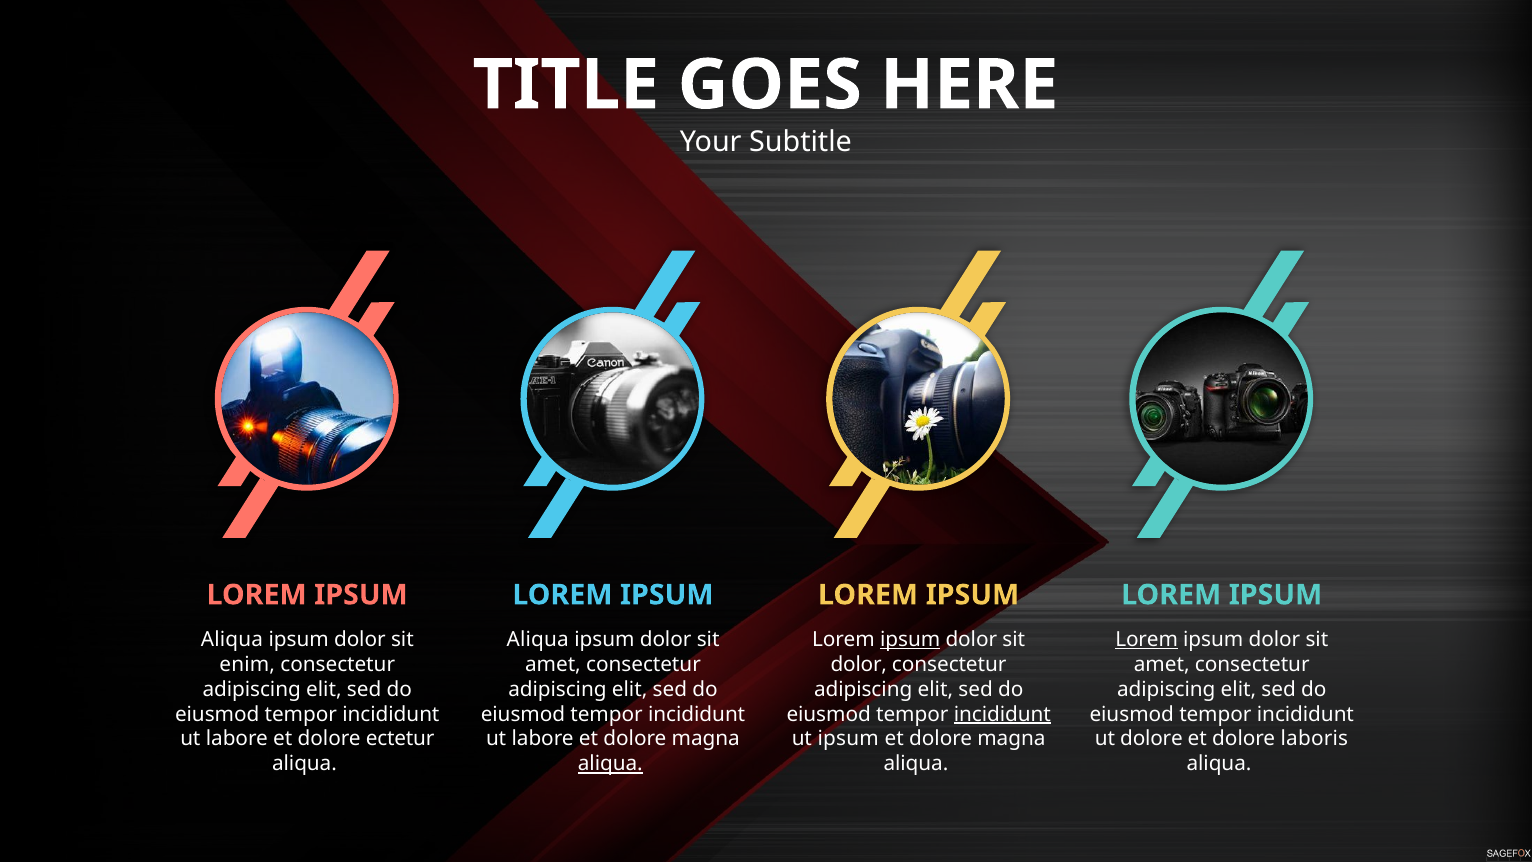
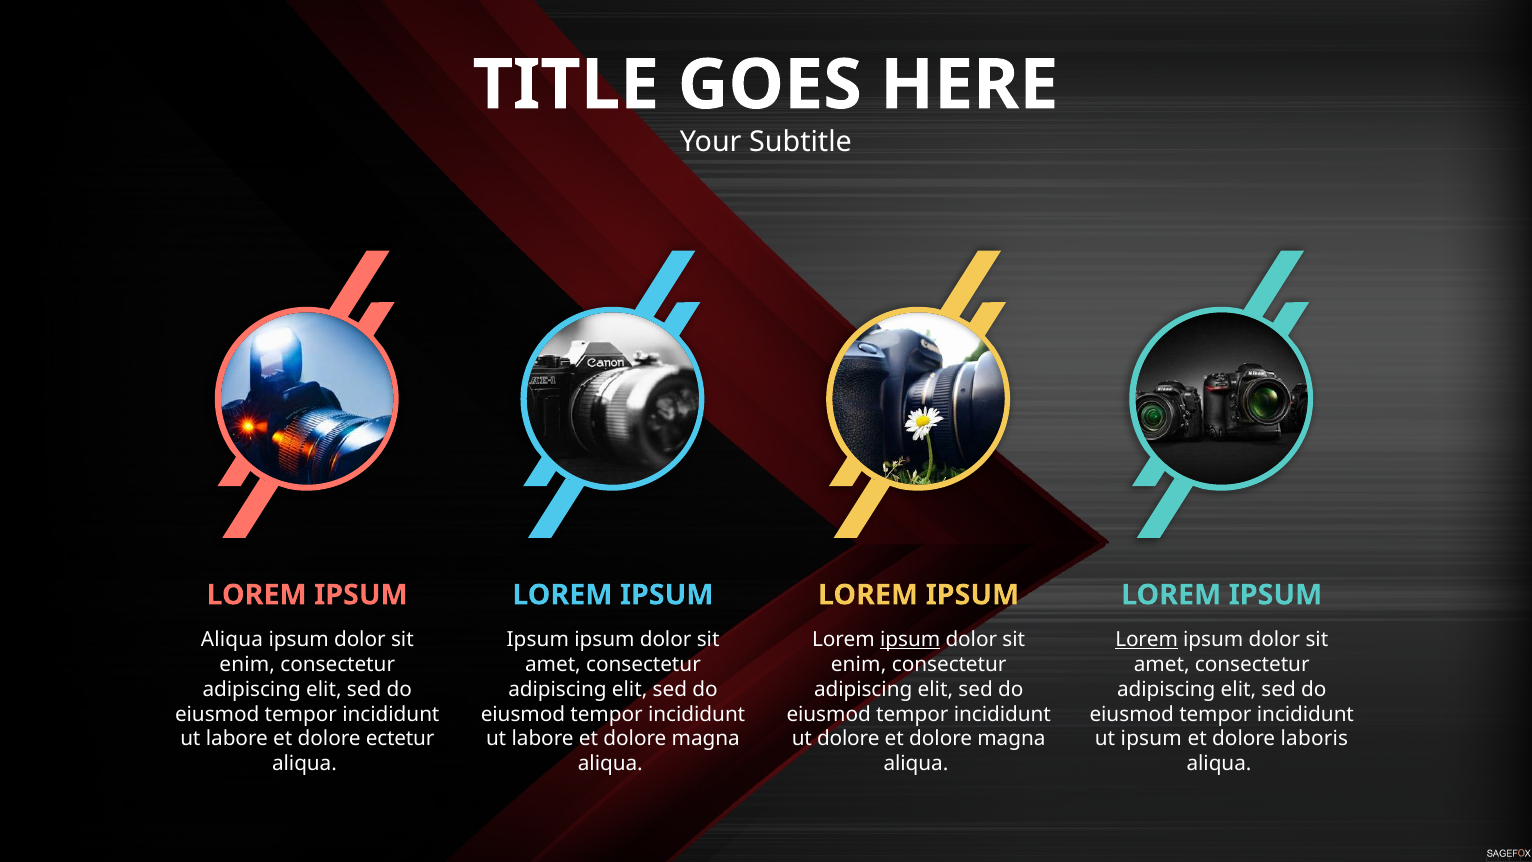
Aliqua at (538, 639): Aliqua -> Ipsum
dolor at (859, 664): dolor -> enim
incididunt at (1002, 714) underline: present -> none
ut ipsum: ipsum -> dolore
ut dolore: dolore -> ipsum
aliqua at (610, 764) underline: present -> none
